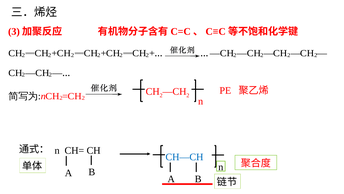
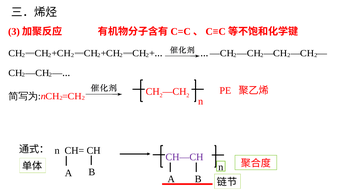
CH—CH colour: blue -> purple
